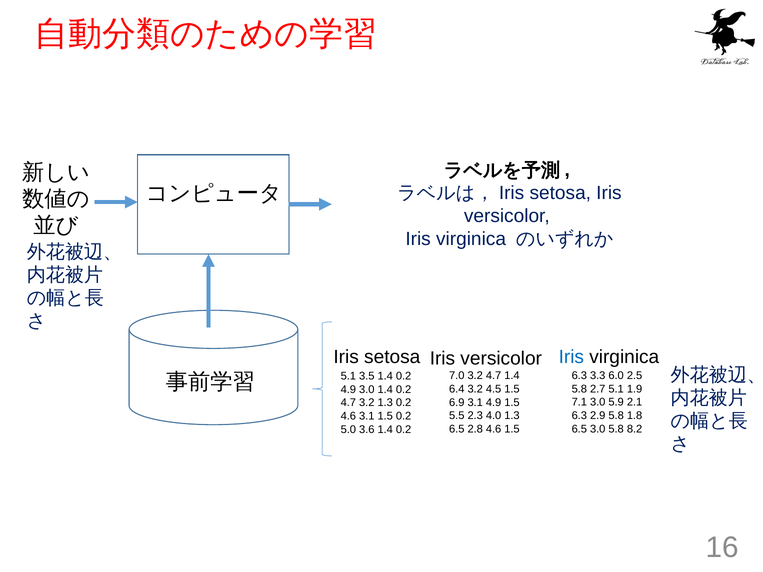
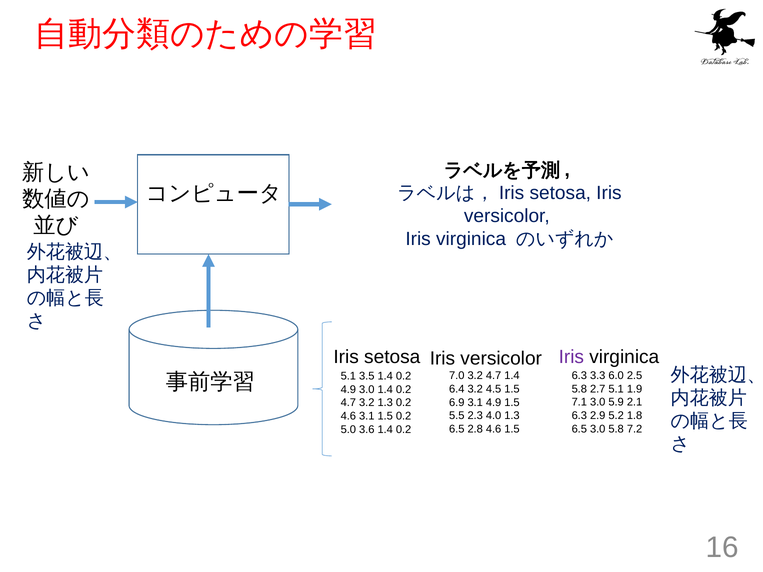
Iris at (571, 357) colour: blue -> purple
2.9 5.8: 5.8 -> 5.2
8.2: 8.2 -> 7.2
